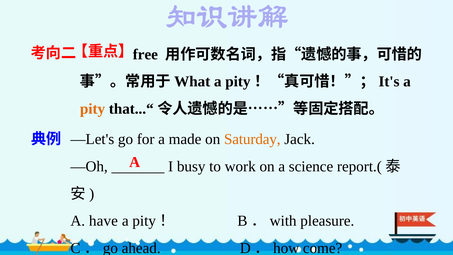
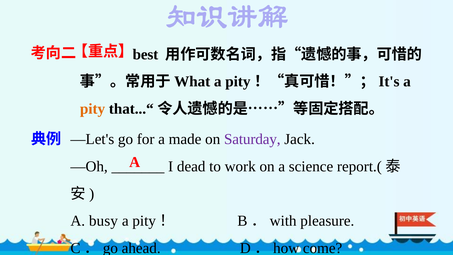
free: free -> best
Saturday colour: orange -> purple
busy: busy -> dead
have: have -> busy
